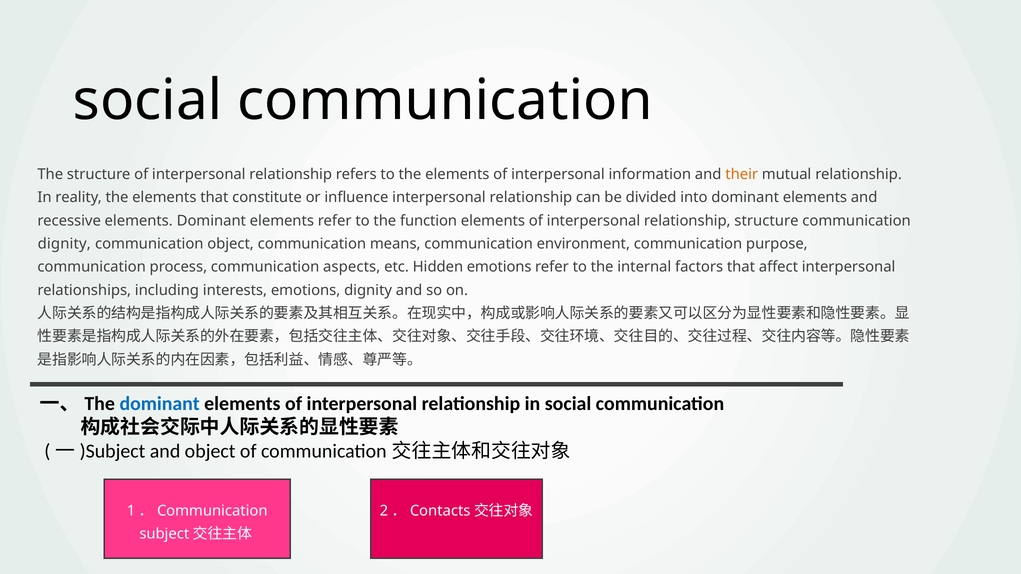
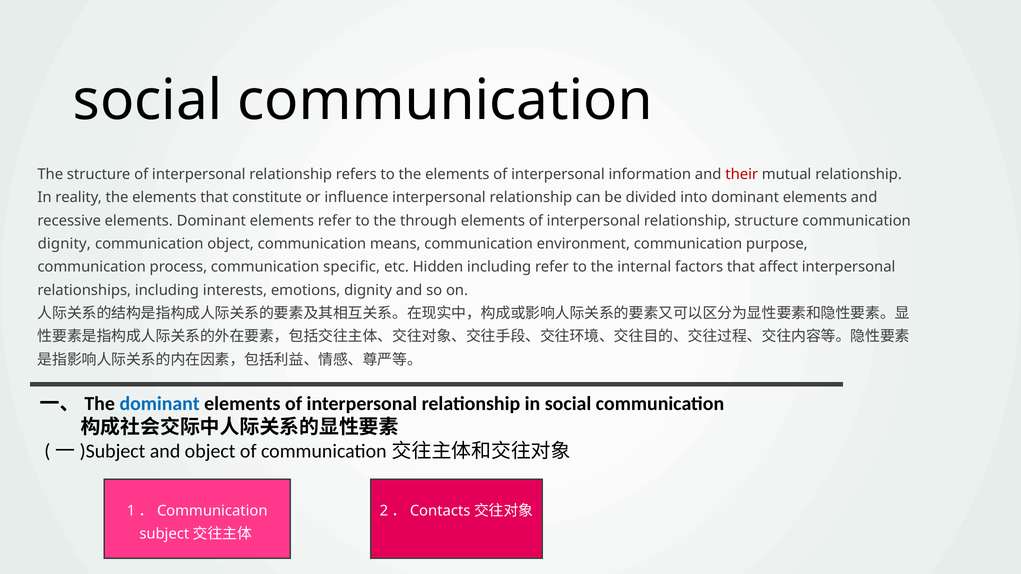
their colour: orange -> red
function: function -> through
aspects: aspects -> specific
Hidden emotions: emotions -> including
